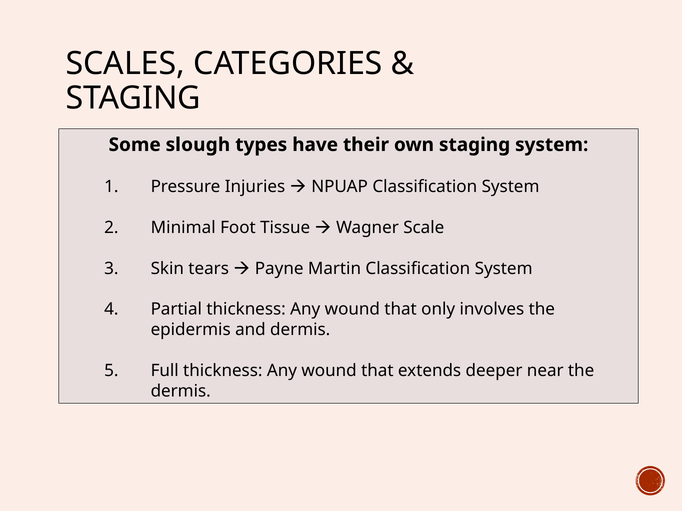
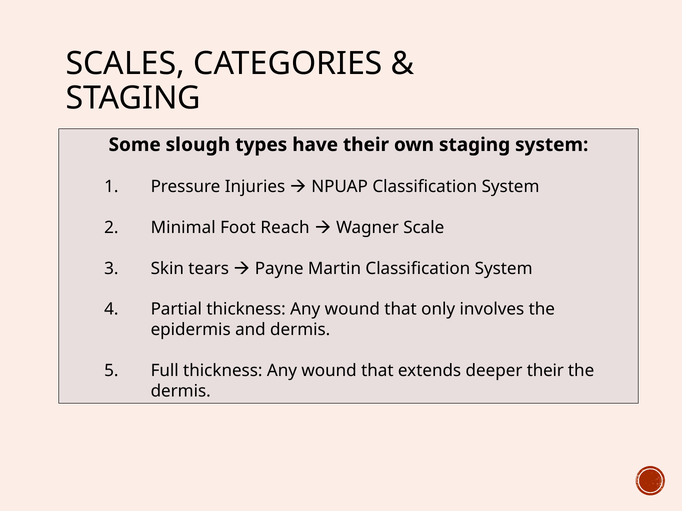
Tissue: Tissue -> Reach
deeper near: near -> their
